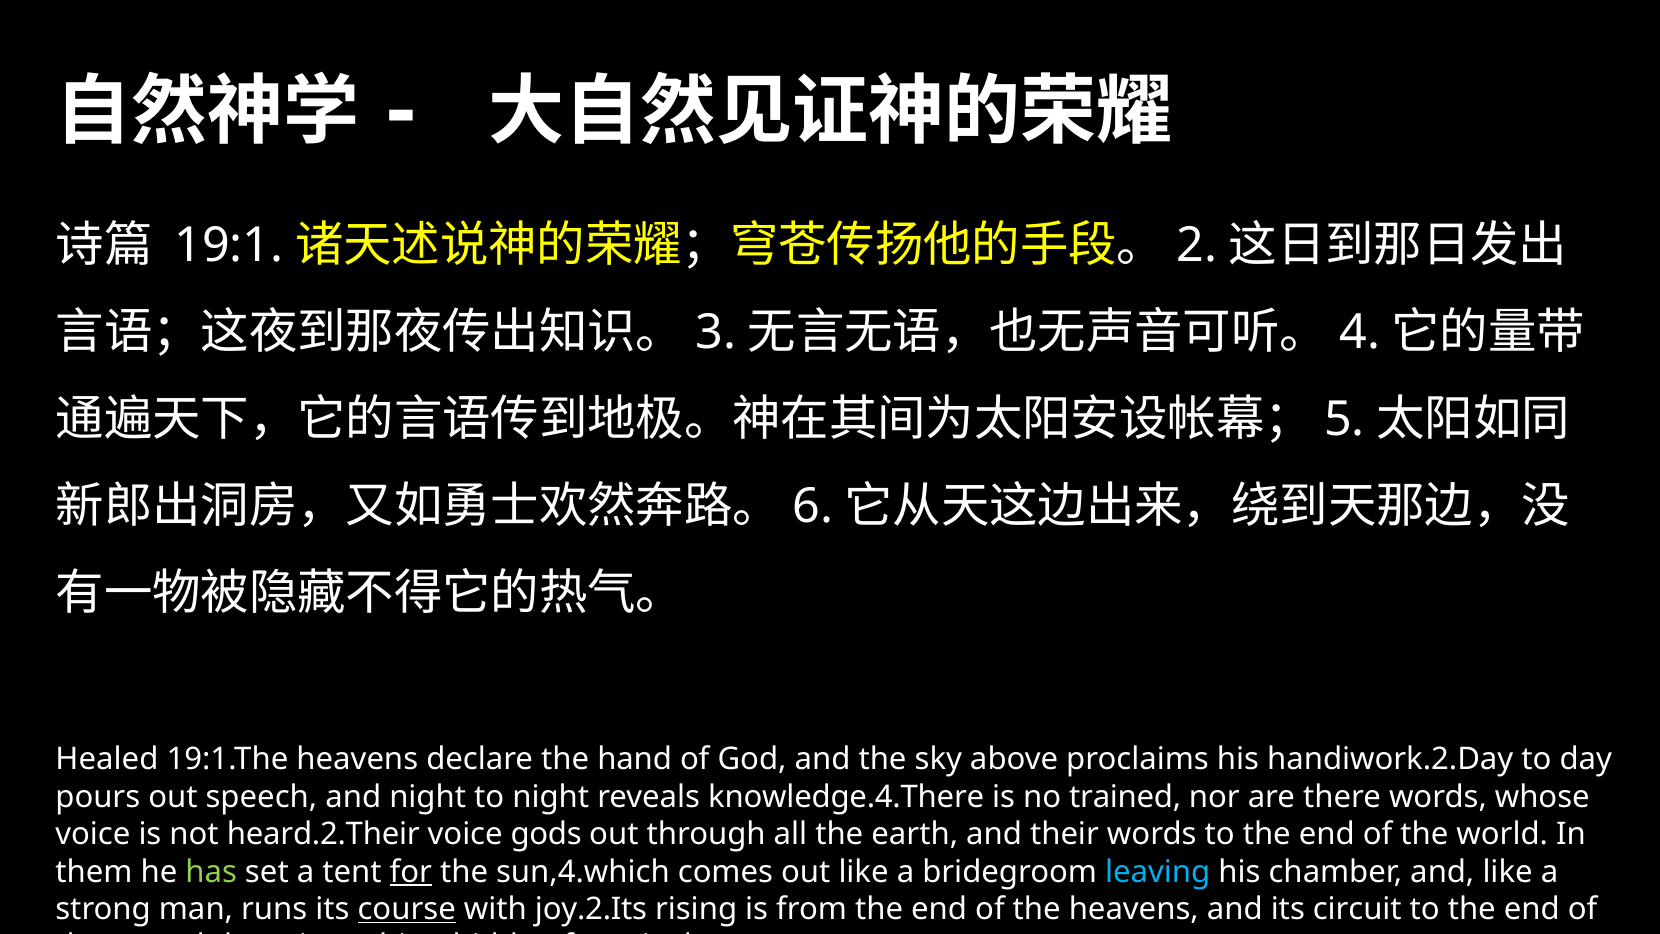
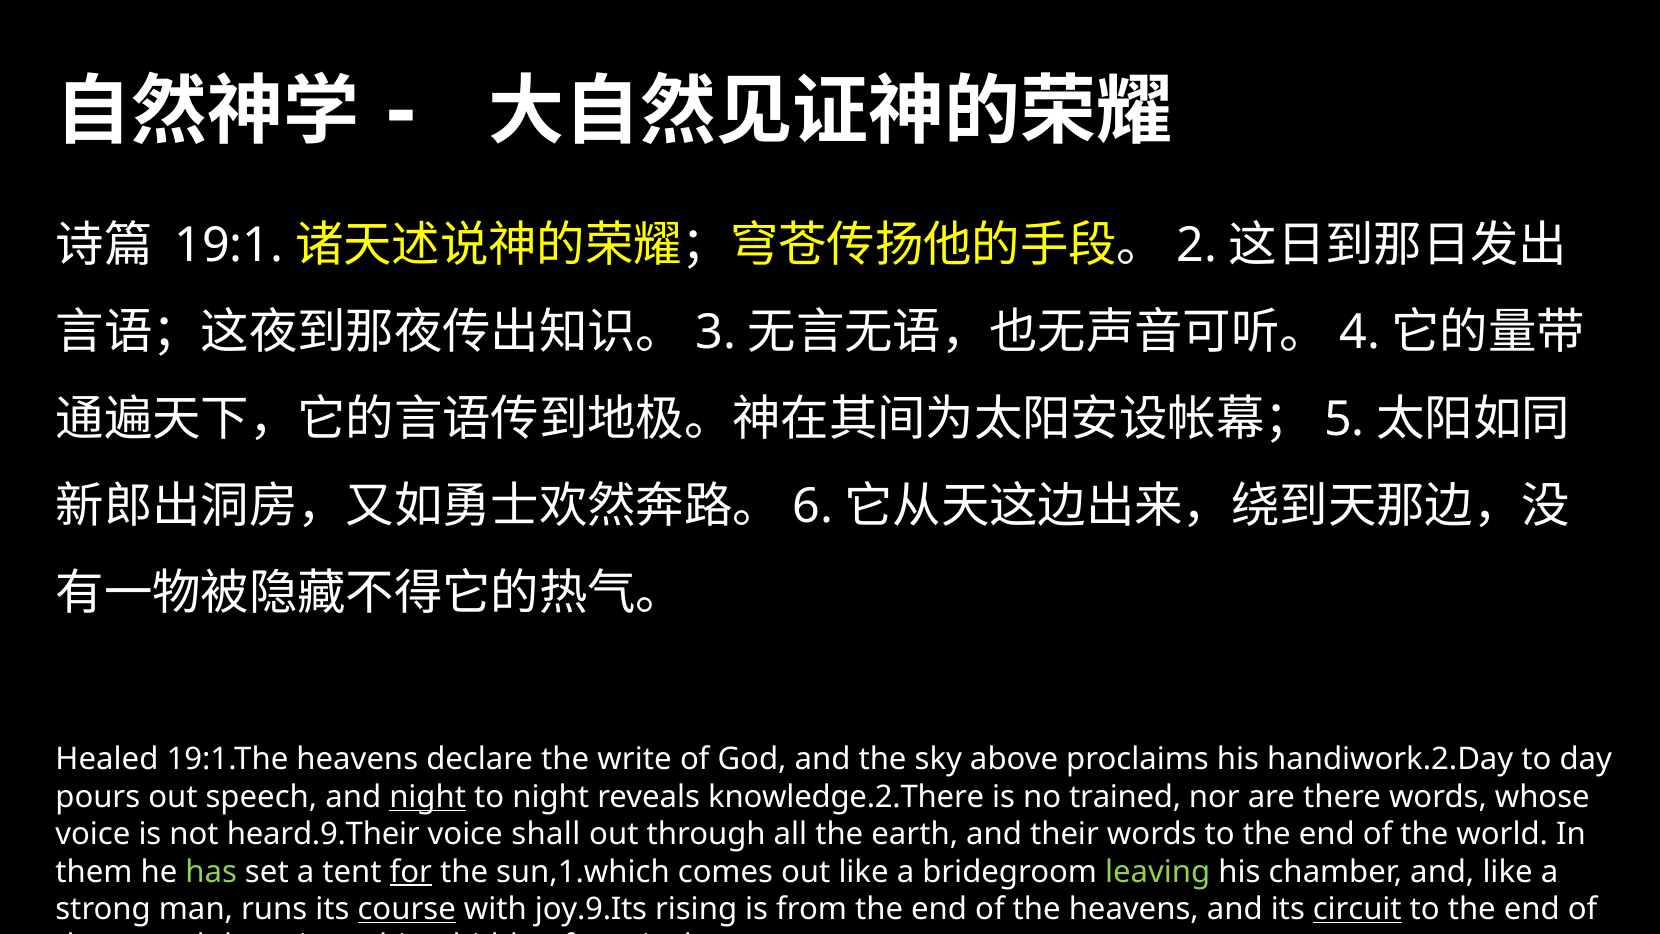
hand: hand -> write
night at (428, 797) underline: none -> present
knowledge.4.There: knowledge.4.There -> knowledge.2.There
heard.2.Their: heard.2.Their -> heard.9.Their
gods: gods -> shall
sun,4.which: sun,4.which -> sun,1.which
leaving colour: light blue -> light green
joy.2.Its: joy.2.Its -> joy.9.Its
circuit underline: none -> present
